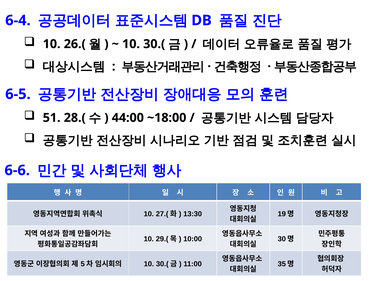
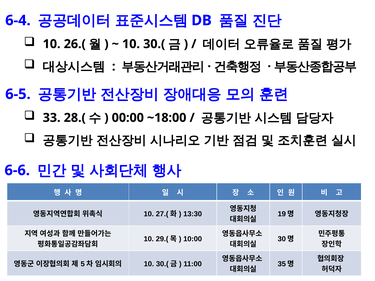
51: 51 -> 33
44:00: 44:00 -> 00:00
